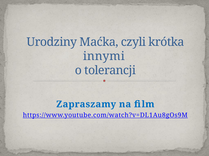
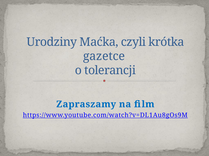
innymi: innymi -> gazetce
